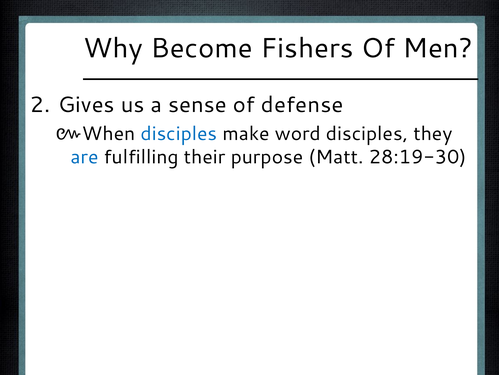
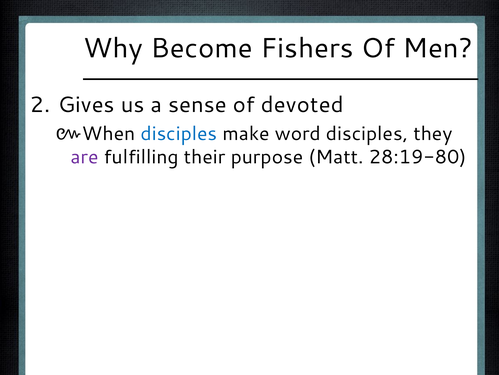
defense: defense -> devoted
are colour: blue -> purple
28:19-30: 28:19-30 -> 28:19-80
